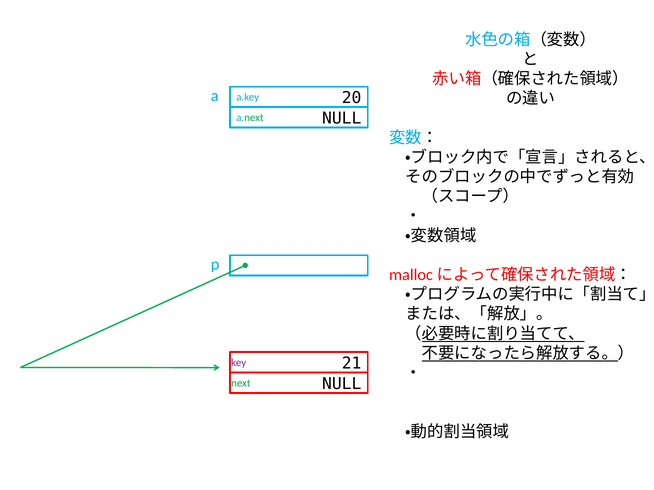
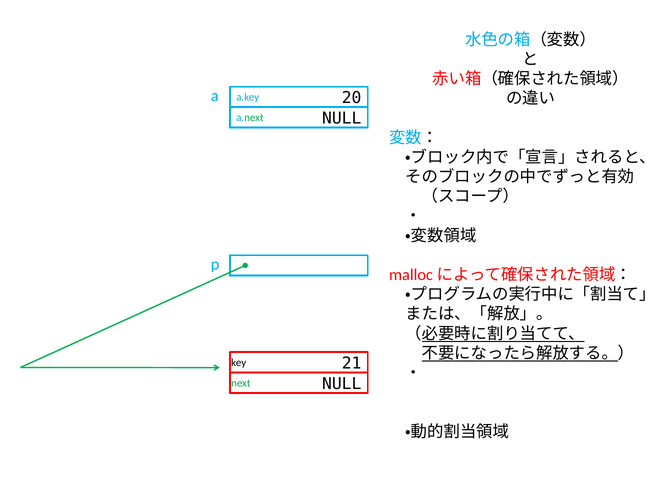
key colour: purple -> black
